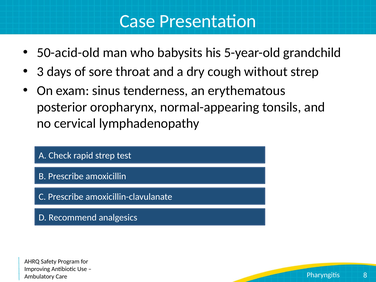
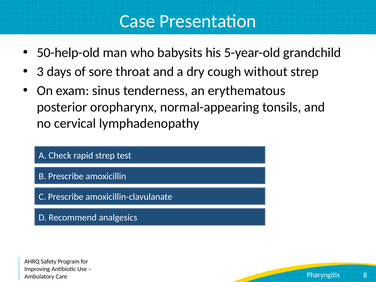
50-acid-old: 50-acid-old -> 50-help-old
